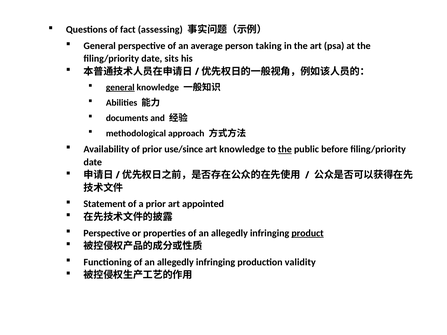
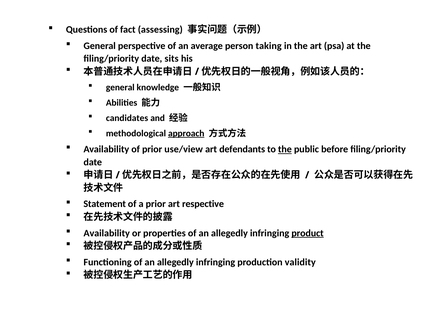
general at (120, 87) underline: present -> none
documents: documents -> candidates
approach underline: none -> present
use/since: use/since -> use/view
art knowledge: knowledge -> defendants
appointed: appointed -> respective
Perspective at (107, 233): Perspective -> Availability
